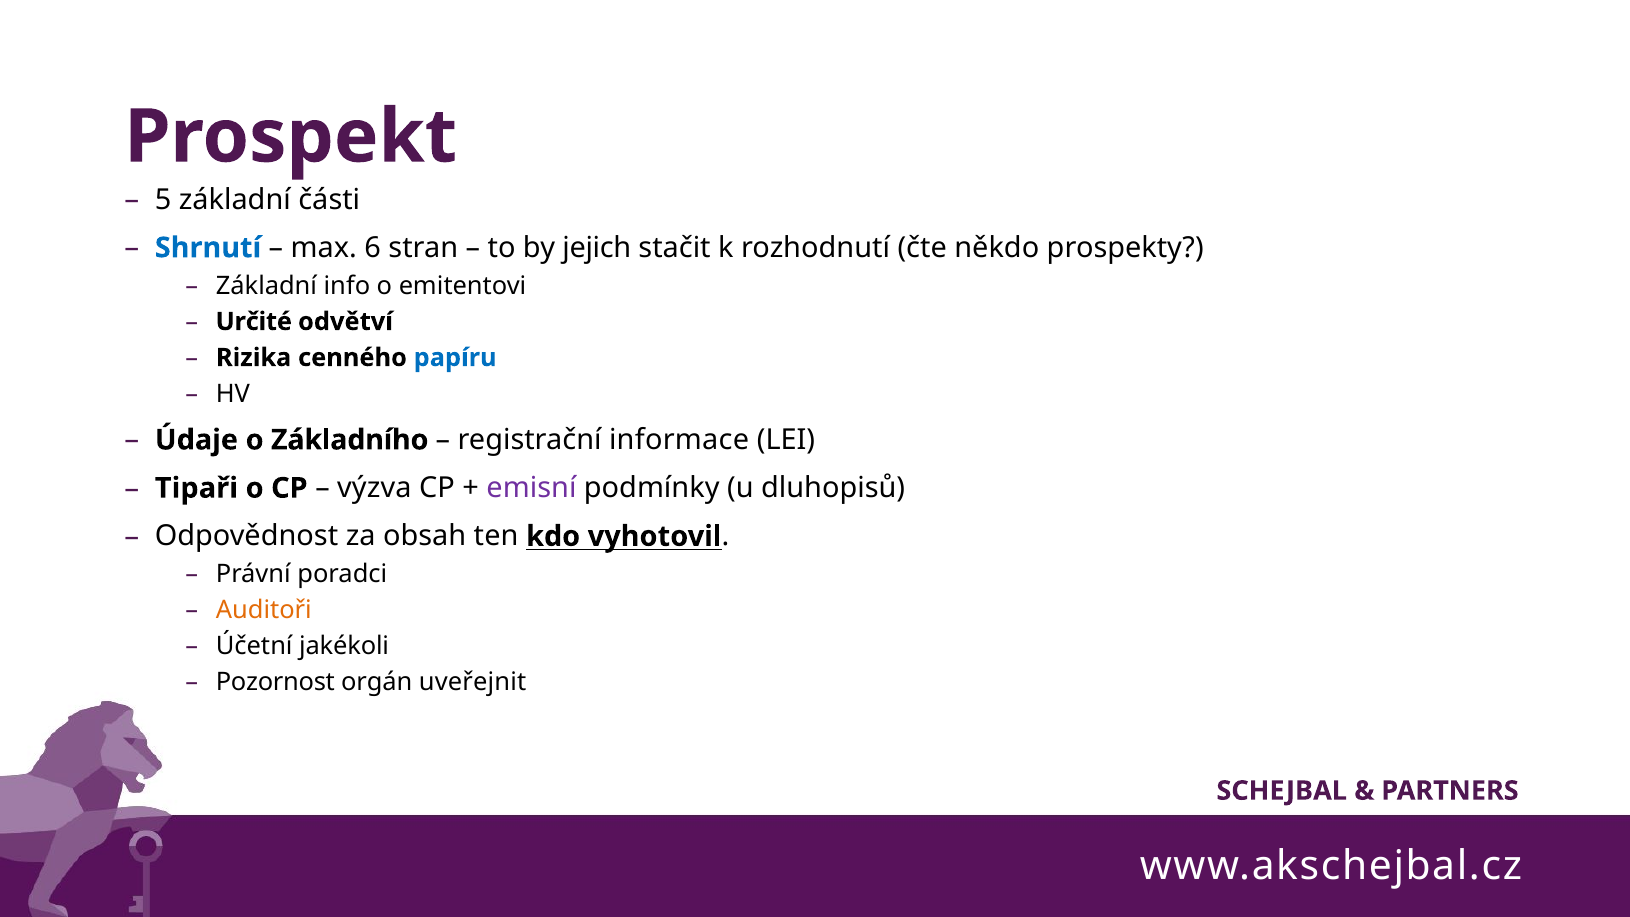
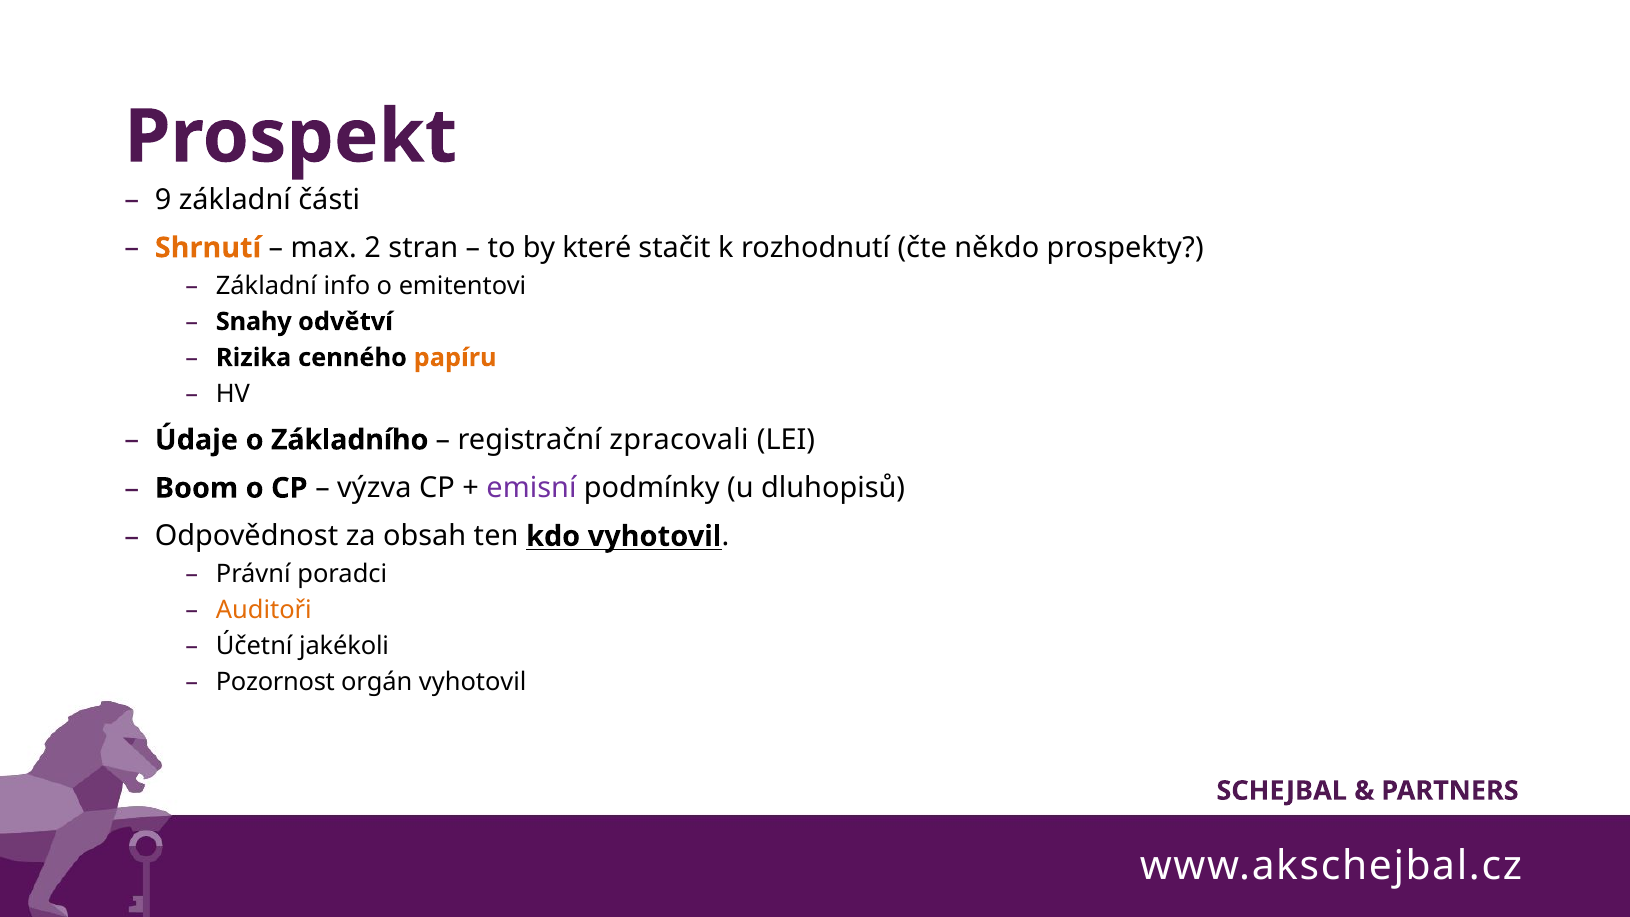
5: 5 -> 9
Shrnutí colour: blue -> orange
6: 6 -> 2
jejich: jejich -> které
Určité: Určité -> Snahy
papíru colour: blue -> orange
informace: informace -> zpracovali
Tipaři: Tipaři -> Boom
orgán uveřejnit: uveřejnit -> vyhotovil
